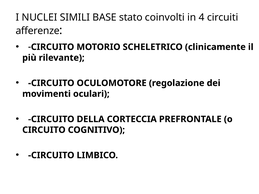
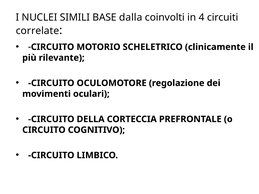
stato: stato -> dalla
afferenze: afferenze -> correlate
